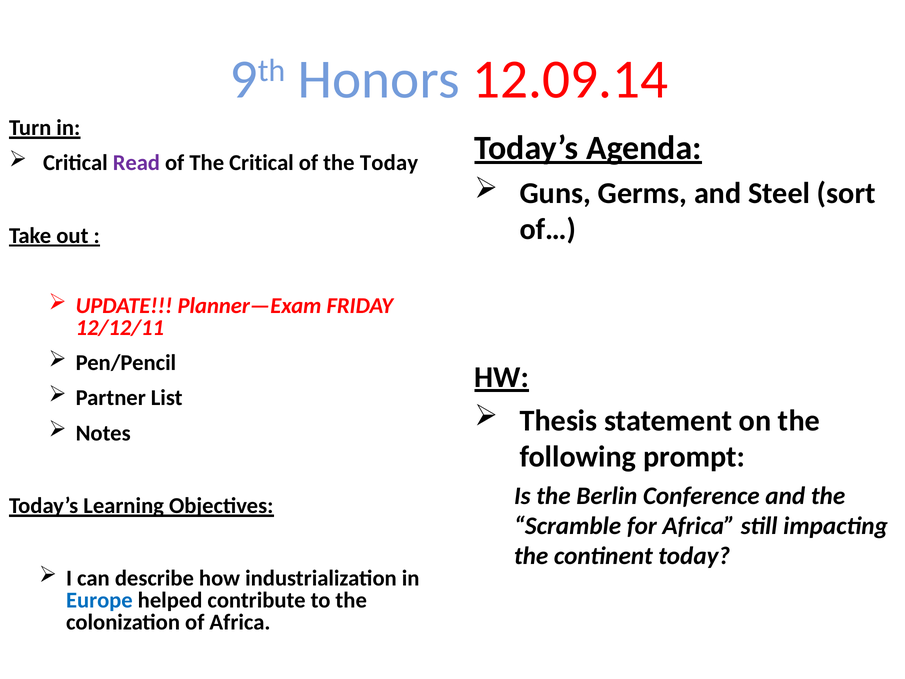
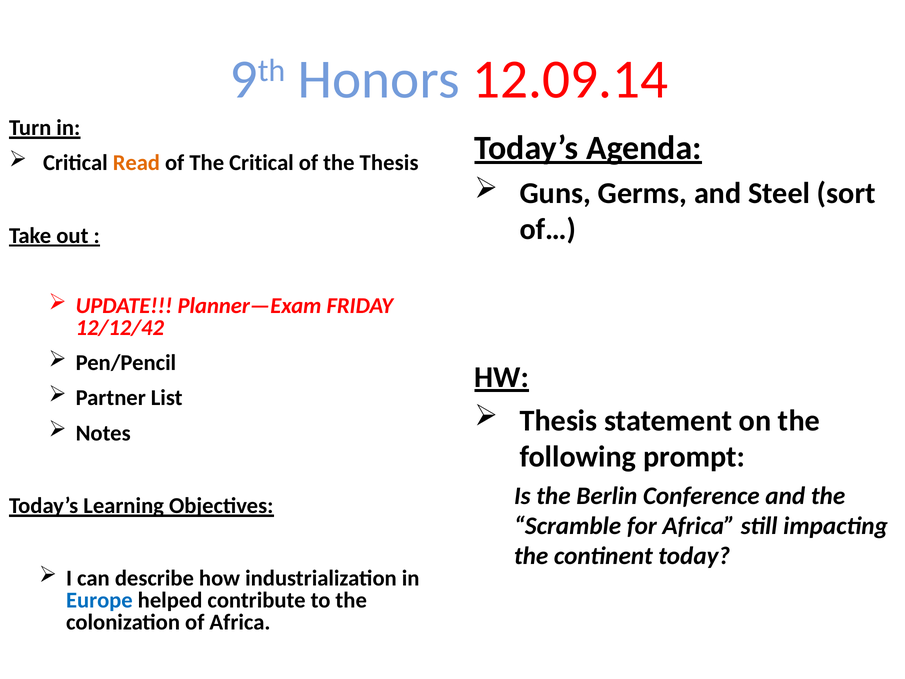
Read colour: purple -> orange
the Today: Today -> Thesis
12/12/11: 12/12/11 -> 12/12/42
